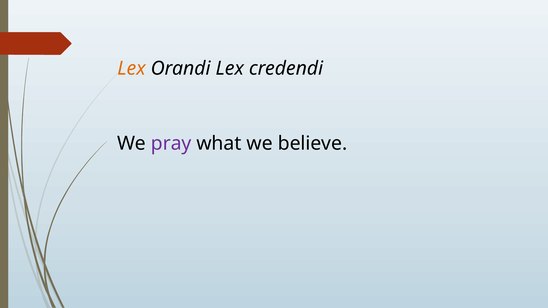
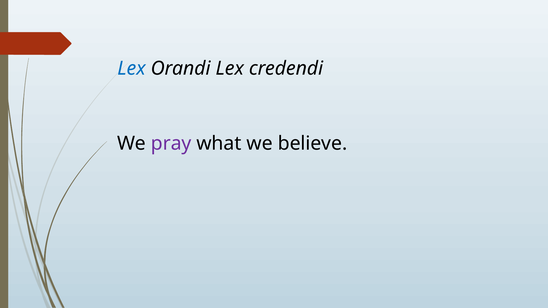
Lex at (131, 69) colour: orange -> blue
